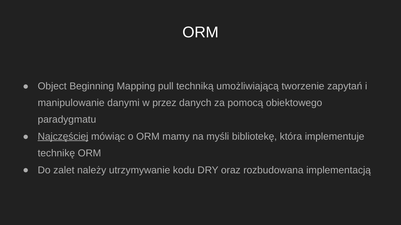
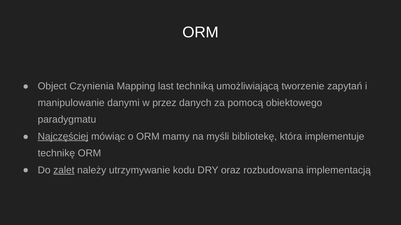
Beginning: Beginning -> Czynienia
pull: pull -> last
zalet underline: none -> present
